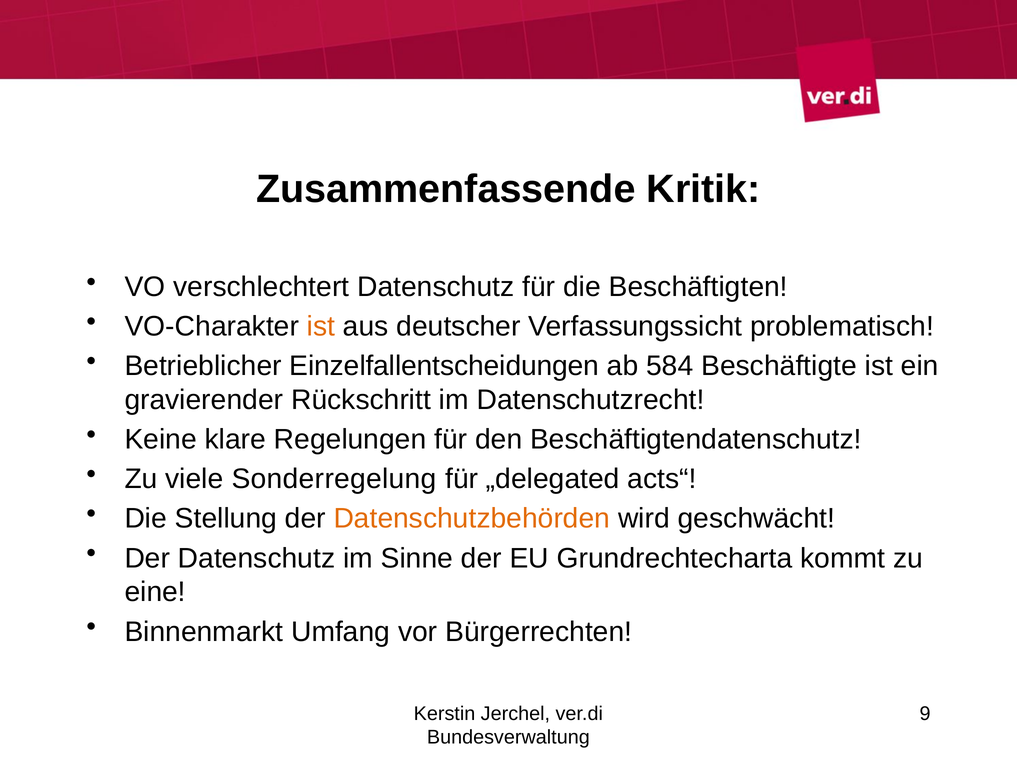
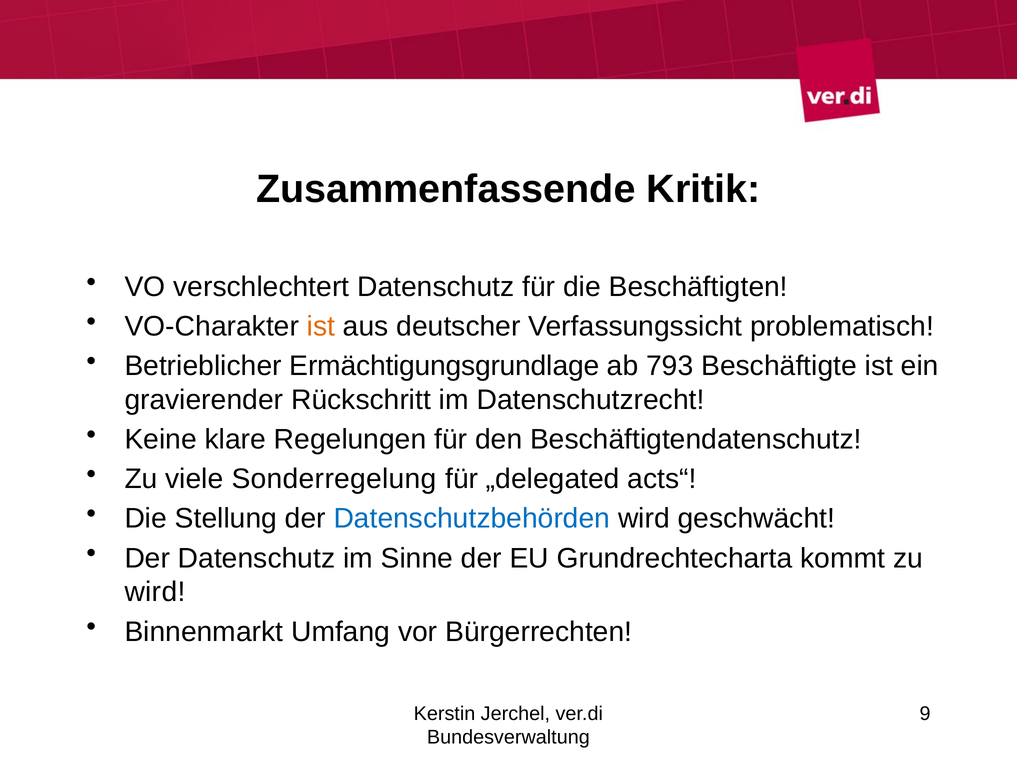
Einzelfallentscheidungen: Einzelfallentscheidungen -> Ermächtigungsgrundlage
584: 584 -> 793
Datenschutzbehörden colour: orange -> blue
eine at (155, 592): eine -> wird
